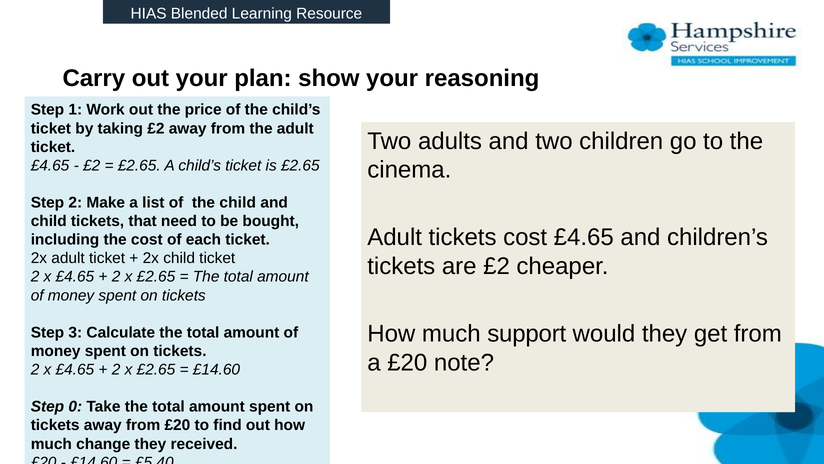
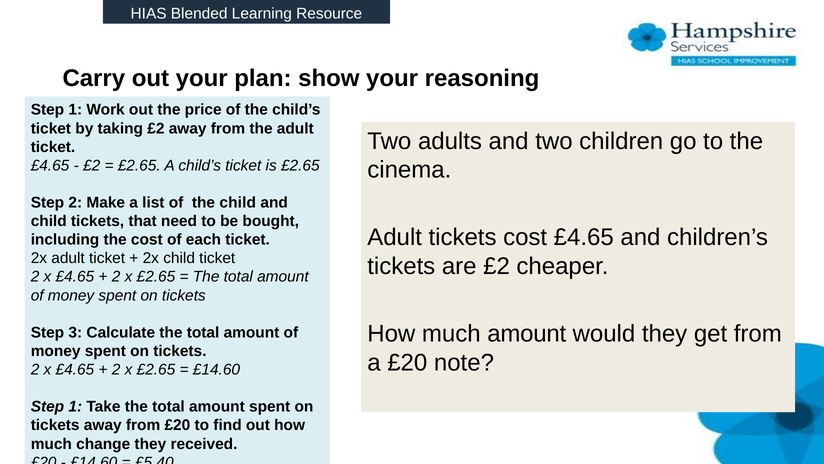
much support: support -> amount
0 at (75, 406): 0 -> 1
